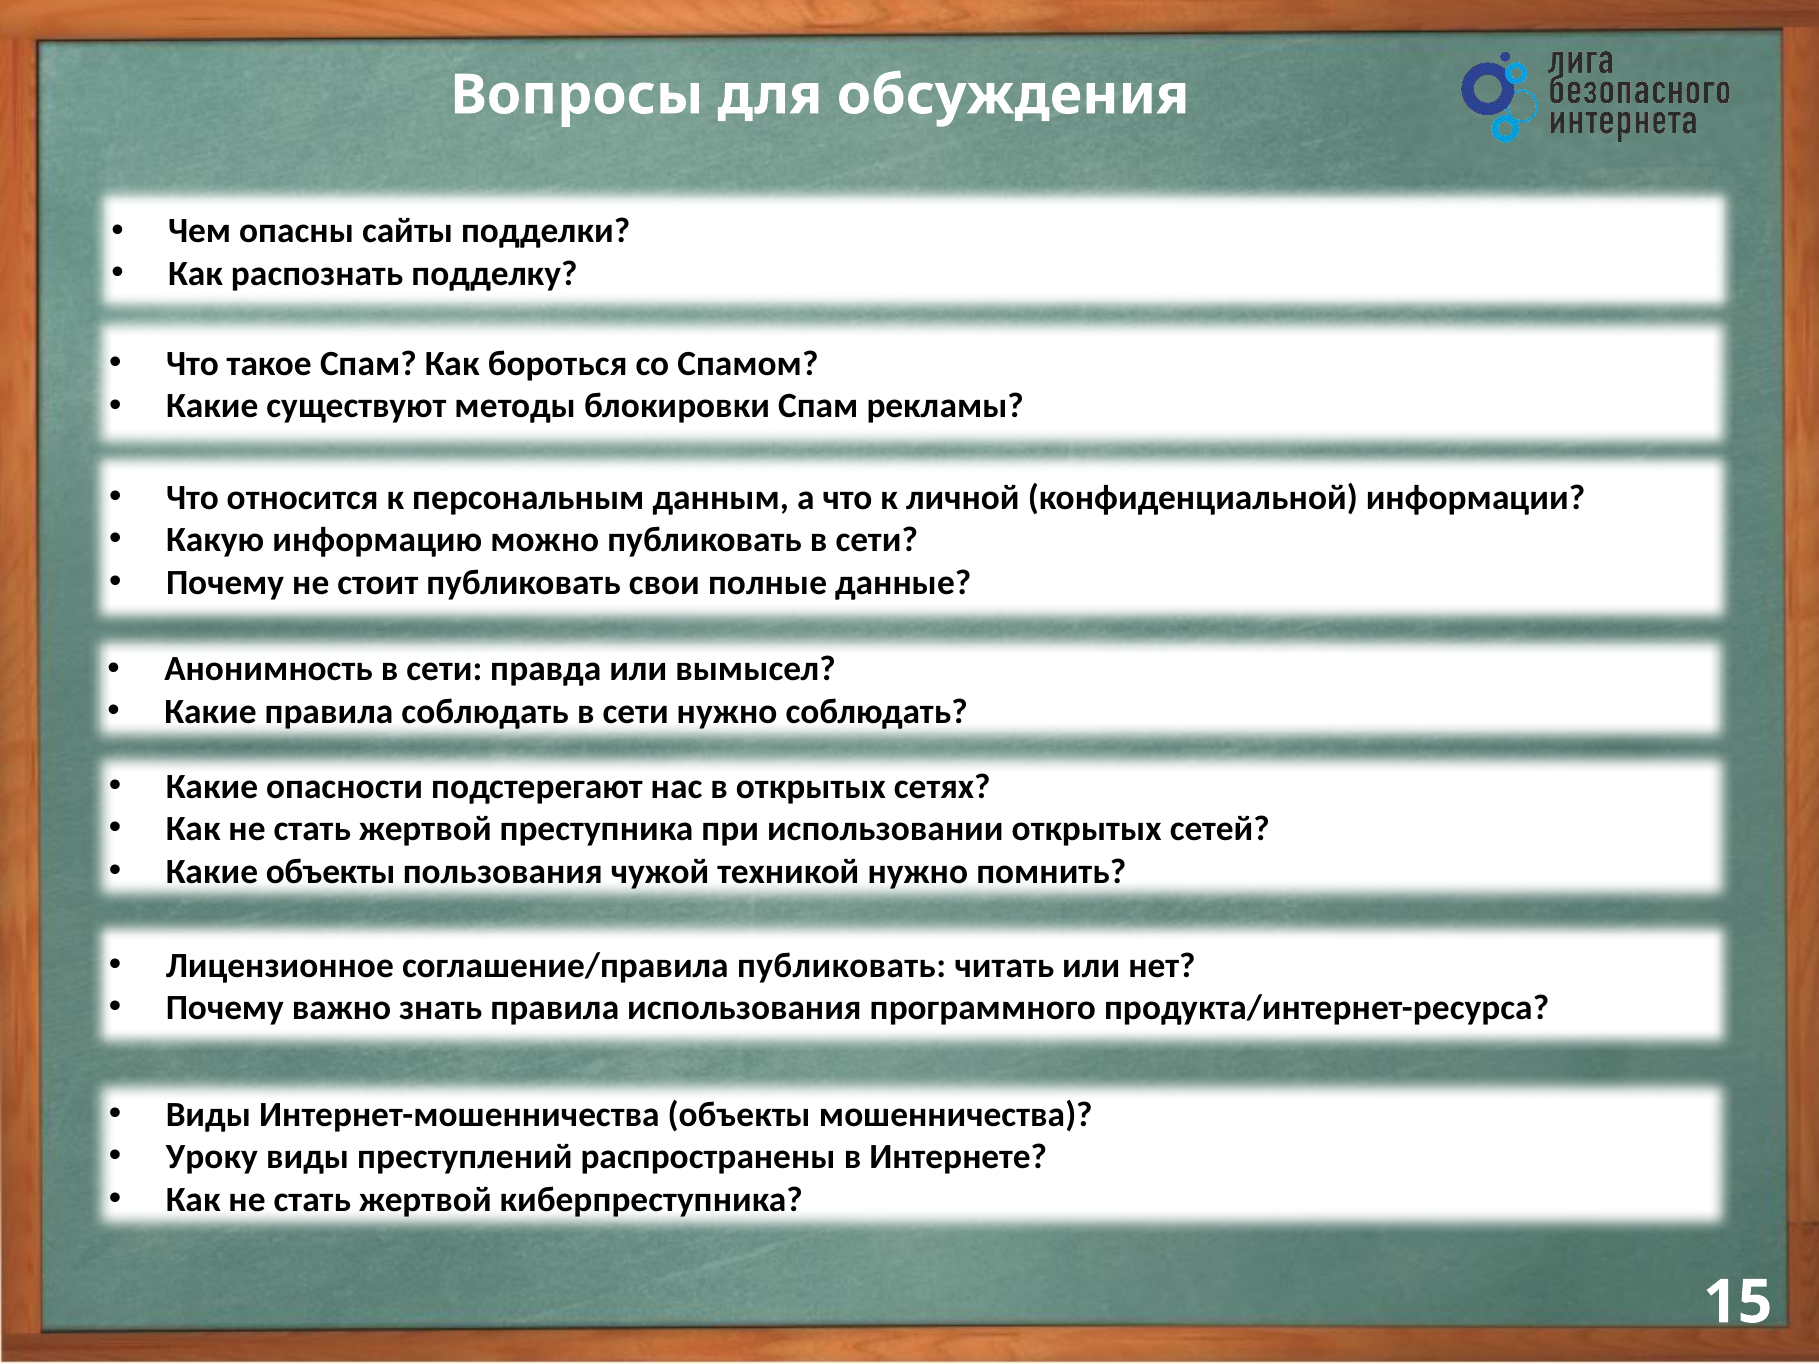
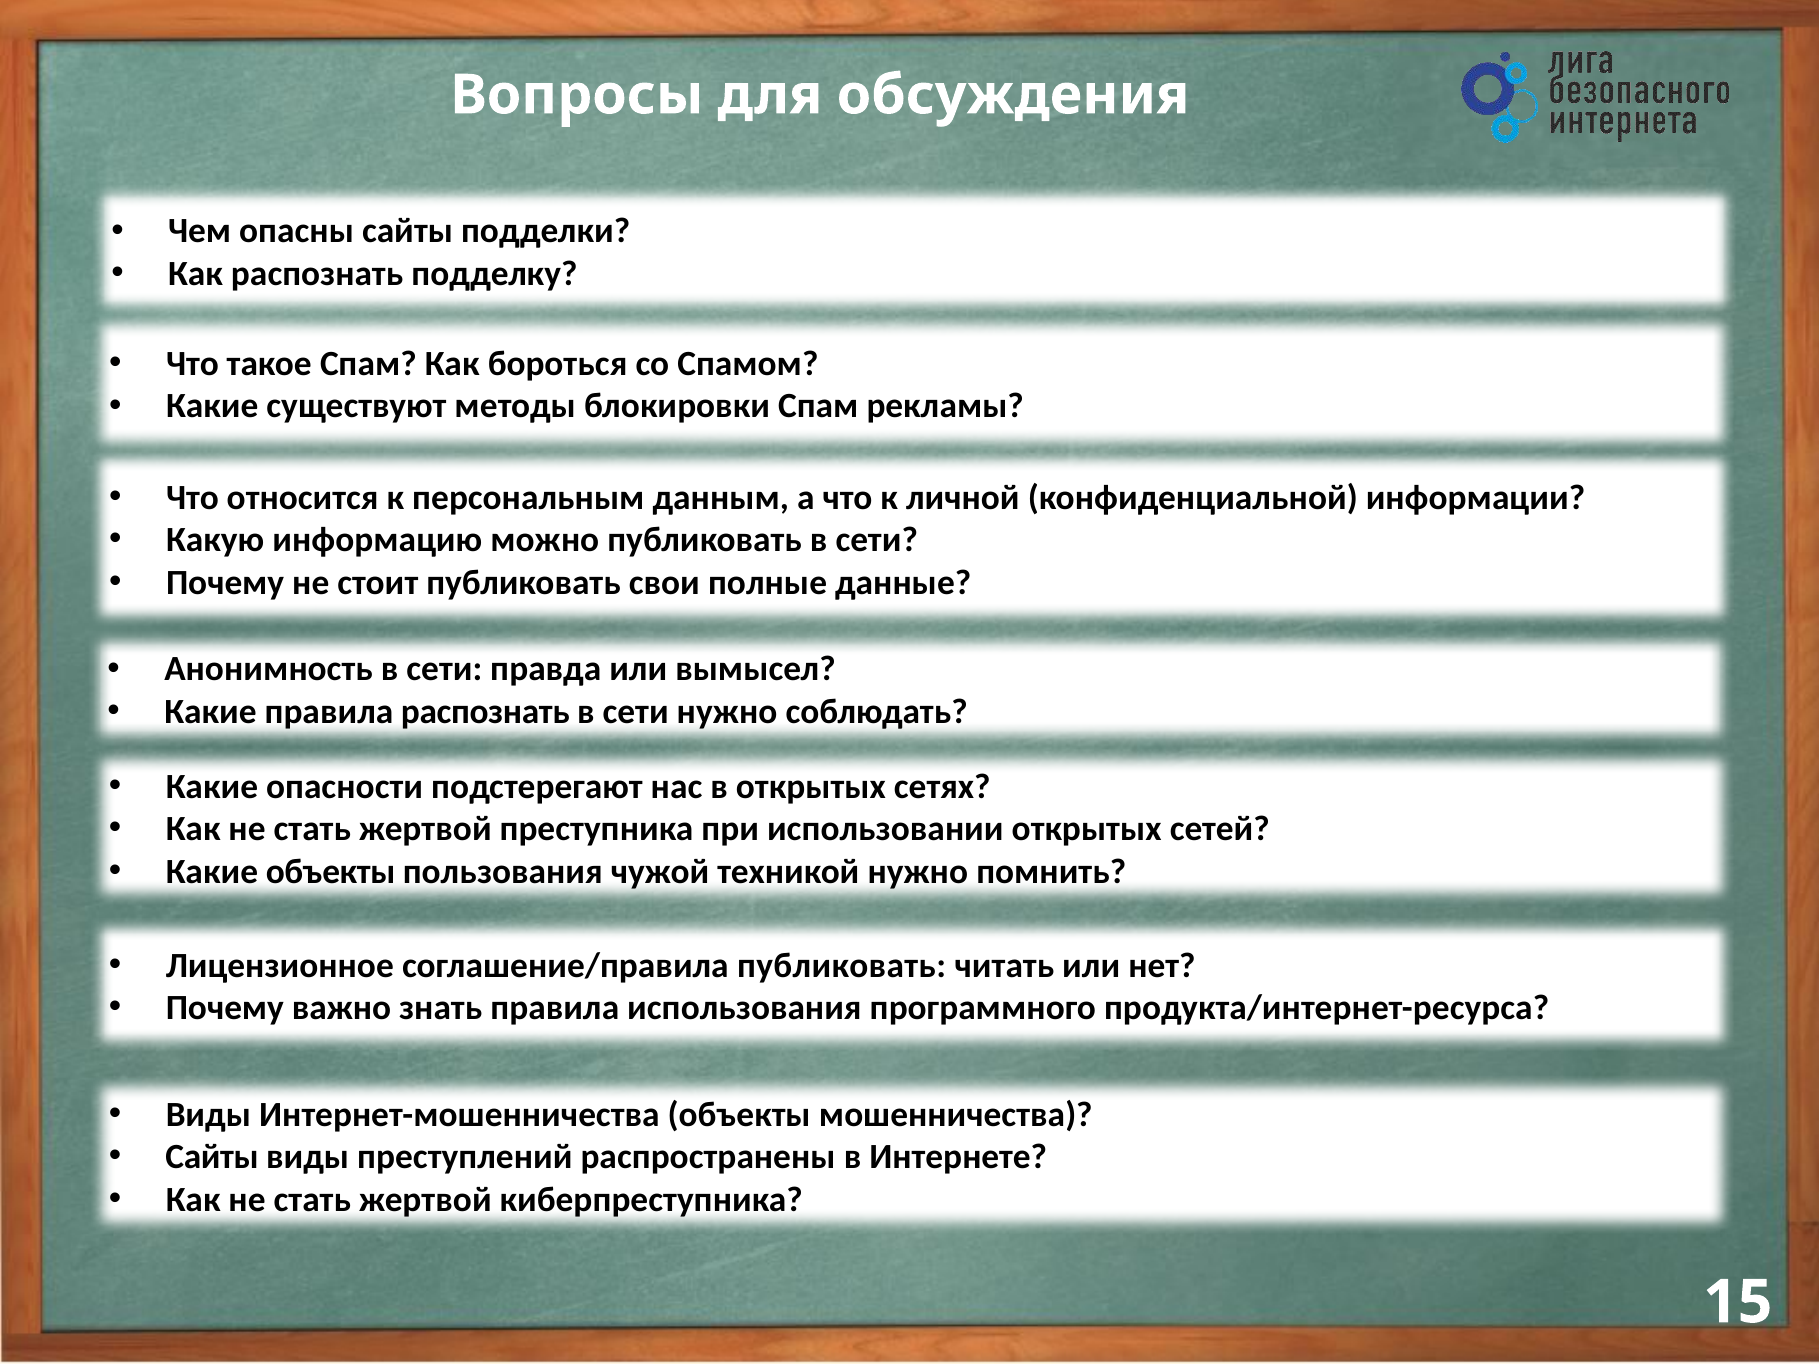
правила соблюдать: соблюдать -> распознать
Уроку at (212, 1157): Уроку -> Сайты
